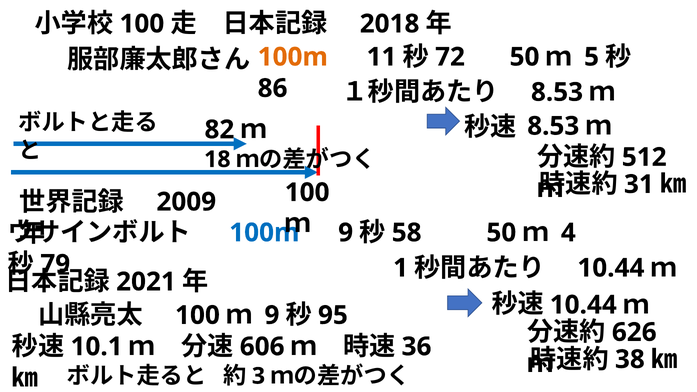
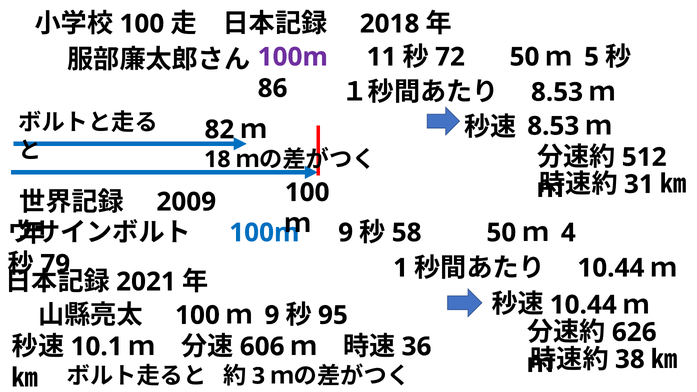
100m at (293, 57) colour: orange -> purple
